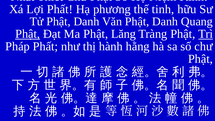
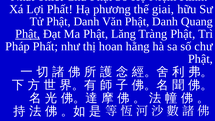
tinh: tinh -> giai
Trì underline: present -> none
hành: hành -> hoan
